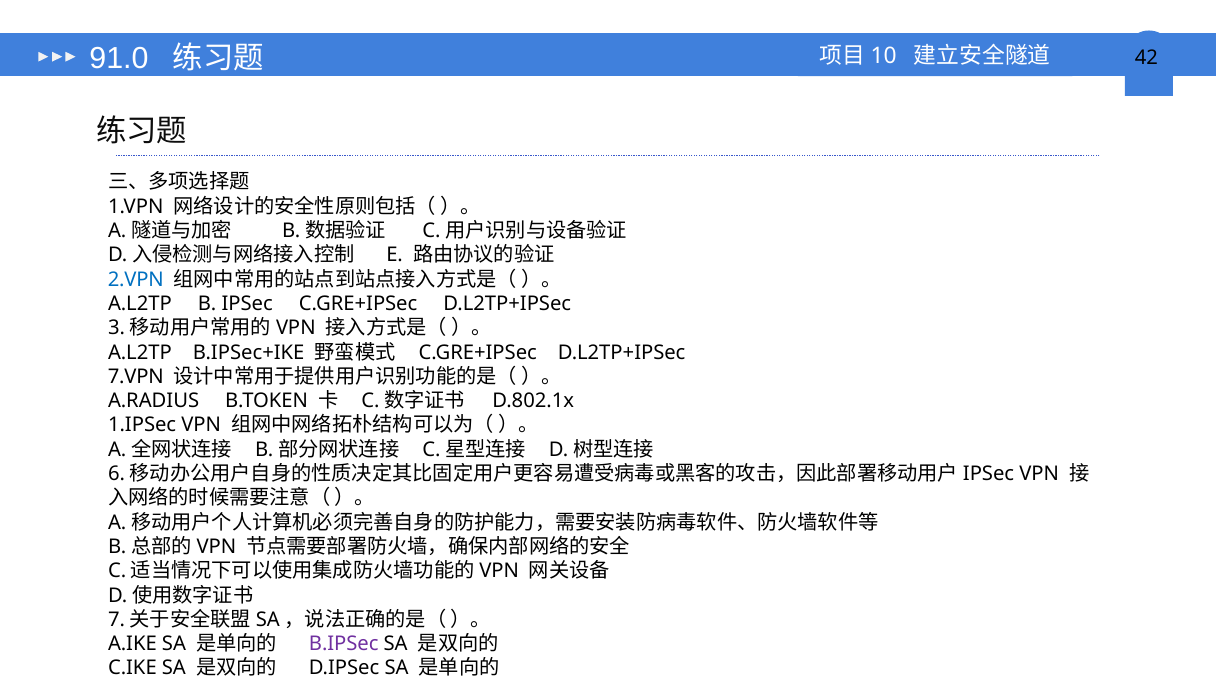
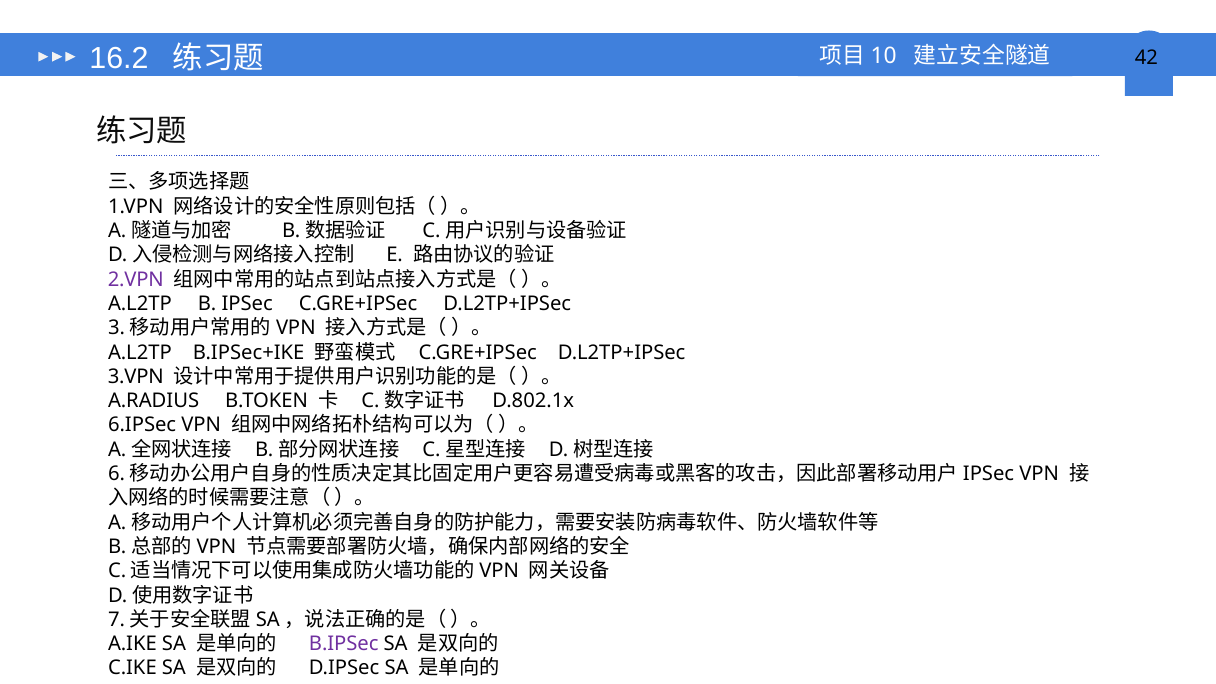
91.0: 91.0 -> 16.2
2.VPN colour: blue -> purple
7.VPN: 7.VPN -> 3.VPN
1.IPSec: 1.IPSec -> 6.IPSec
